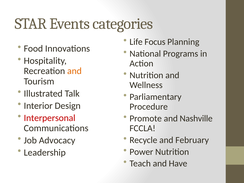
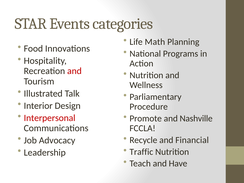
Focus: Focus -> Math
and at (74, 71) colour: orange -> red
February: February -> Financial
Power: Power -> Traffic
